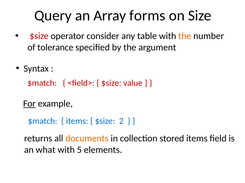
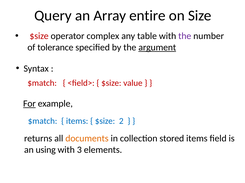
forms: forms -> entire
consider: consider -> complex
the at (185, 36) colour: orange -> purple
argument underline: none -> present
what: what -> using
5: 5 -> 3
